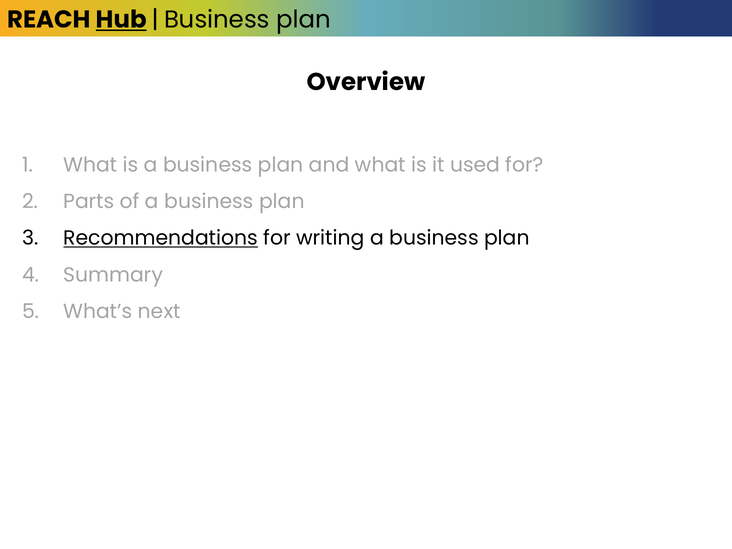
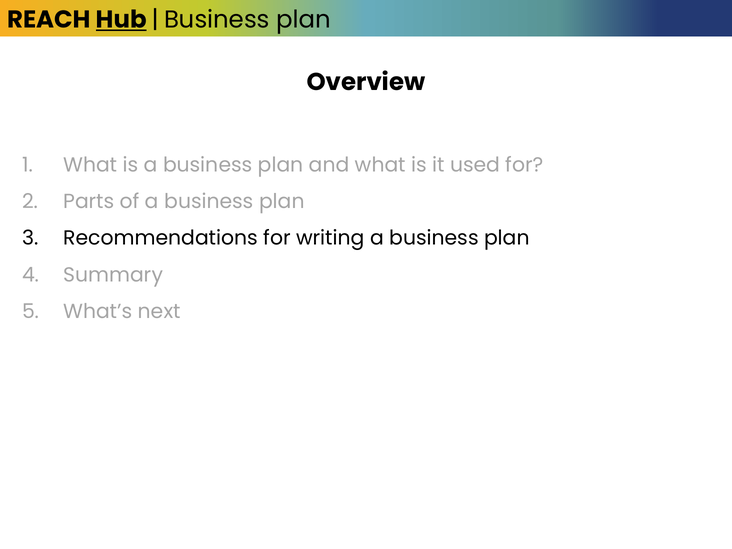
Recommendations underline: present -> none
